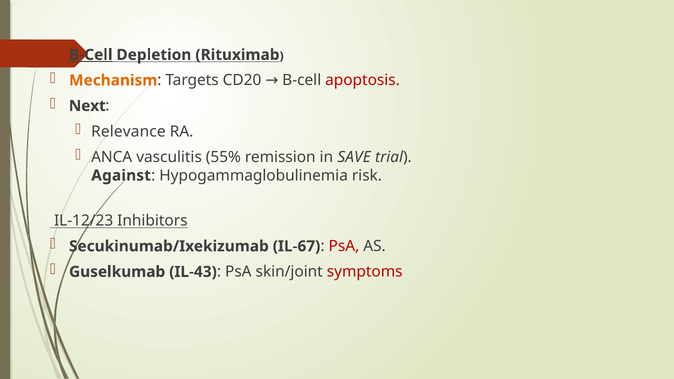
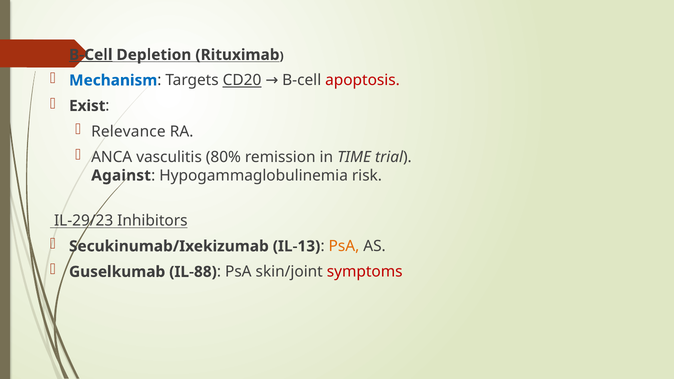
Mechanism colour: orange -> blue
CD20 underline: none -> present
Next: Next -> Exist
55%: 55% -> 80%
SAVE: SAVE -> TIME
IL-12/23: IL-12/23 -> IL-29/23
IL-67: IL-67 -> IL-13
PsA at (344, 246) colour: red -> orange
IL-43: IL-43 -> IL-88
